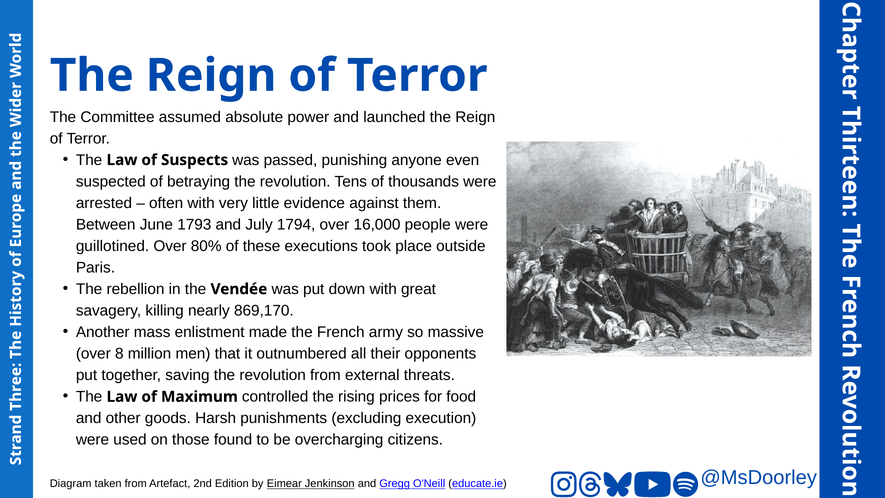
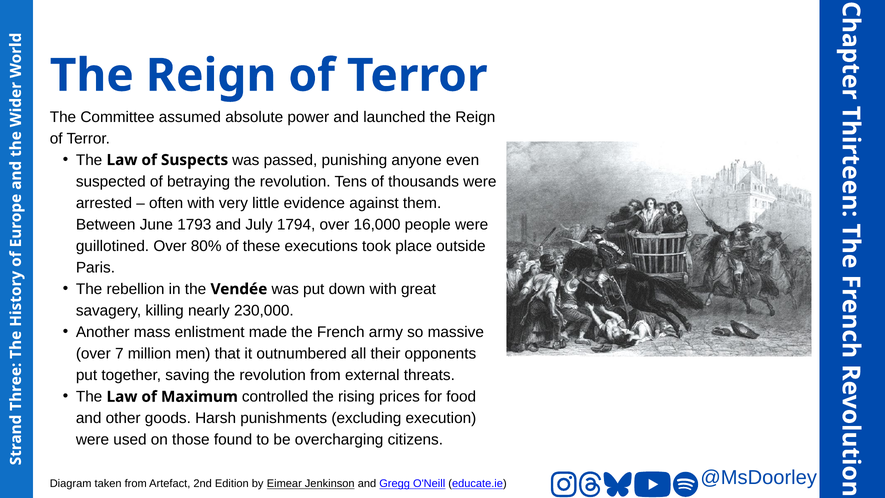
869,170: 869,170 -> 230,000
8: 8 -> 7
